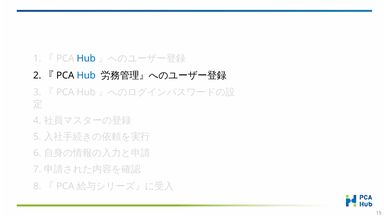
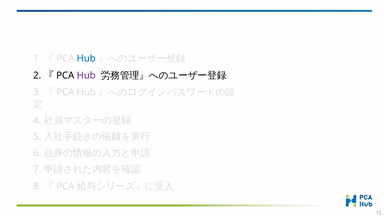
Hub at (86, 75) colour: blue -> purple
